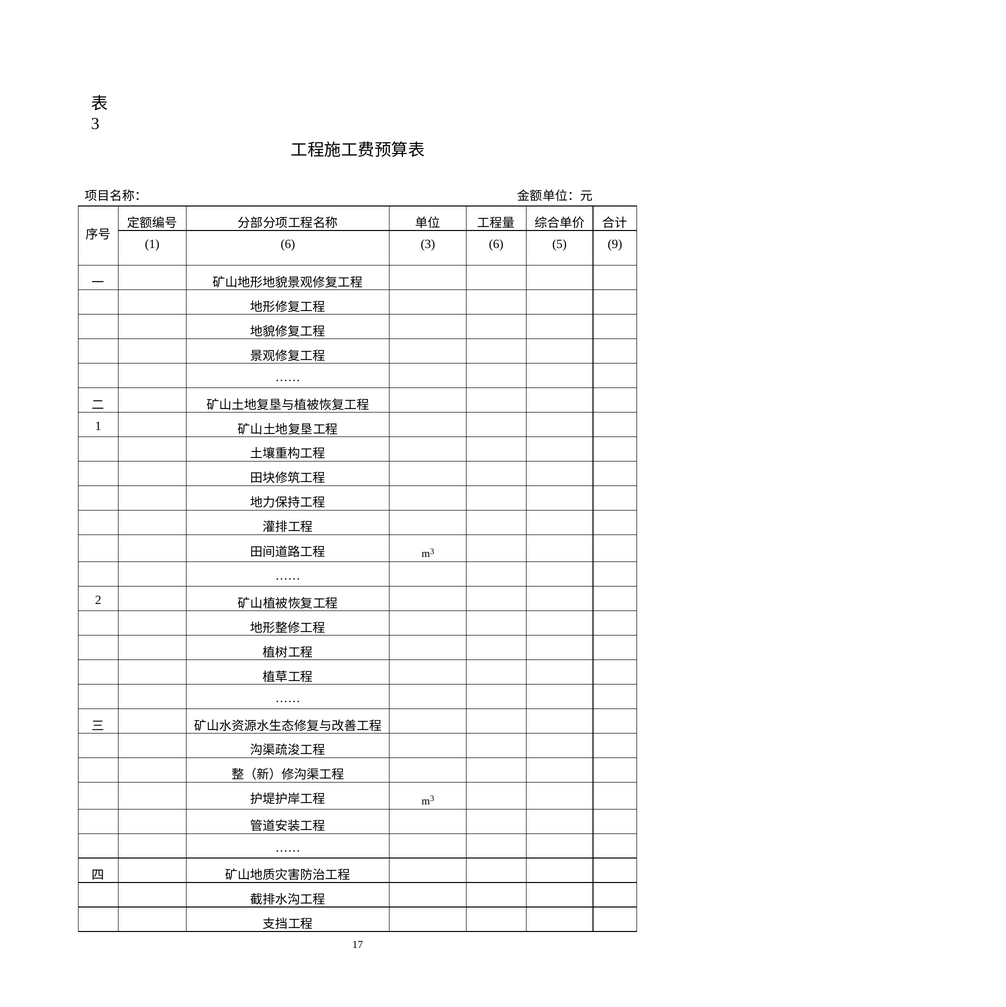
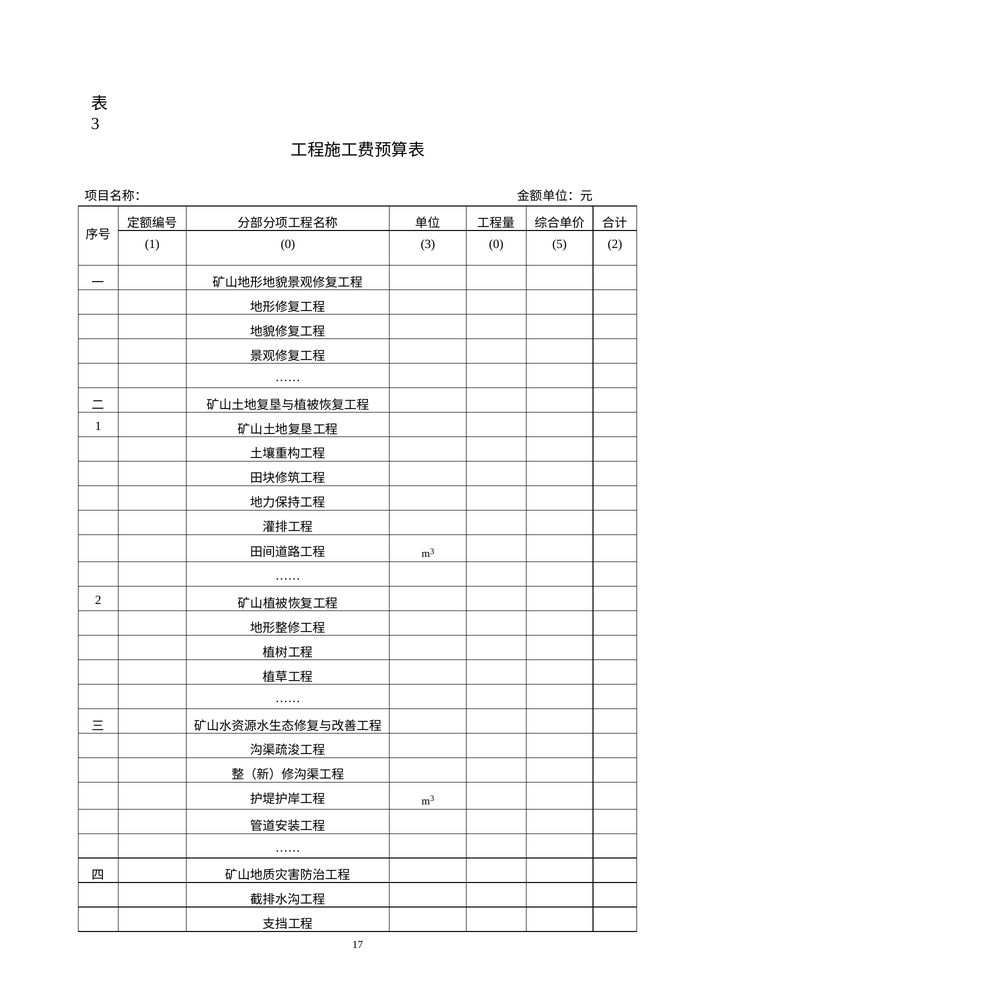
1 6: 6 -> 0
3 6: 6 -> 0
5 9: 9 -> 2
